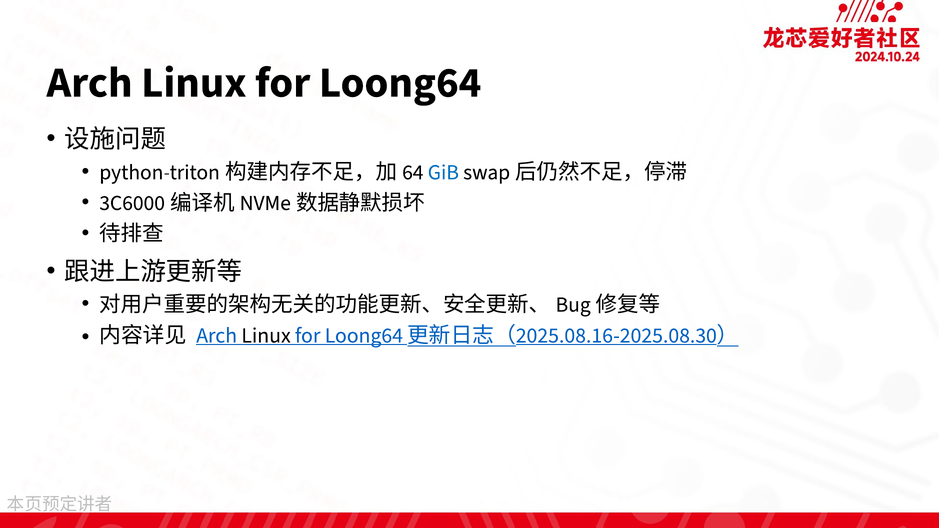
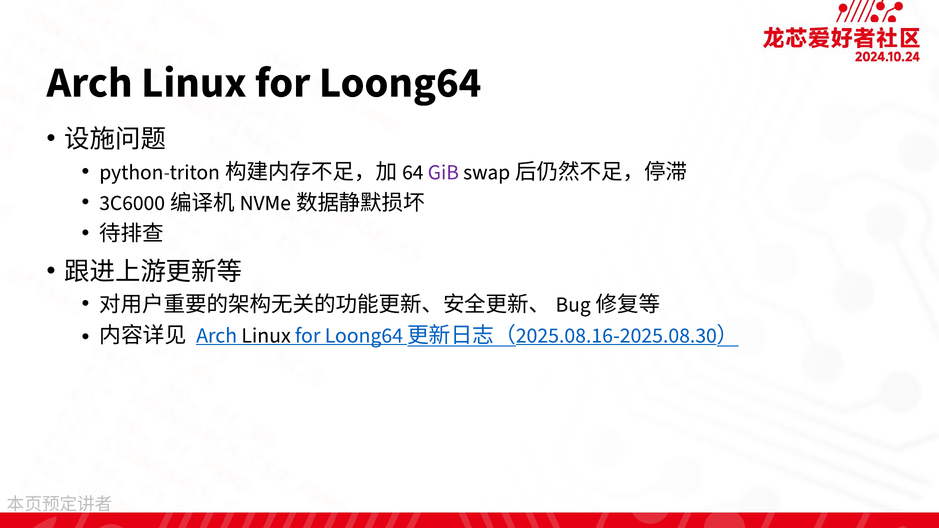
GiB colour: blue -> purple
